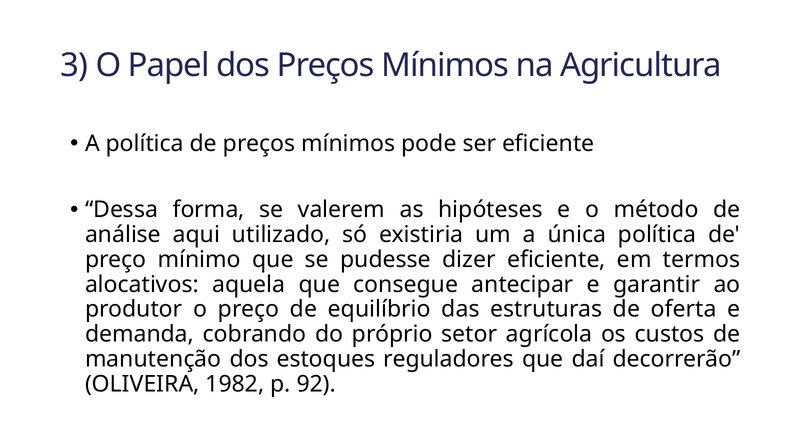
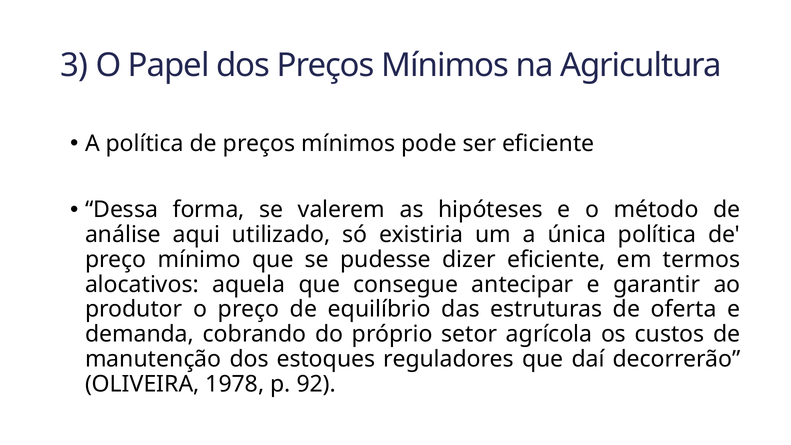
1982: 1982 -> 1978
